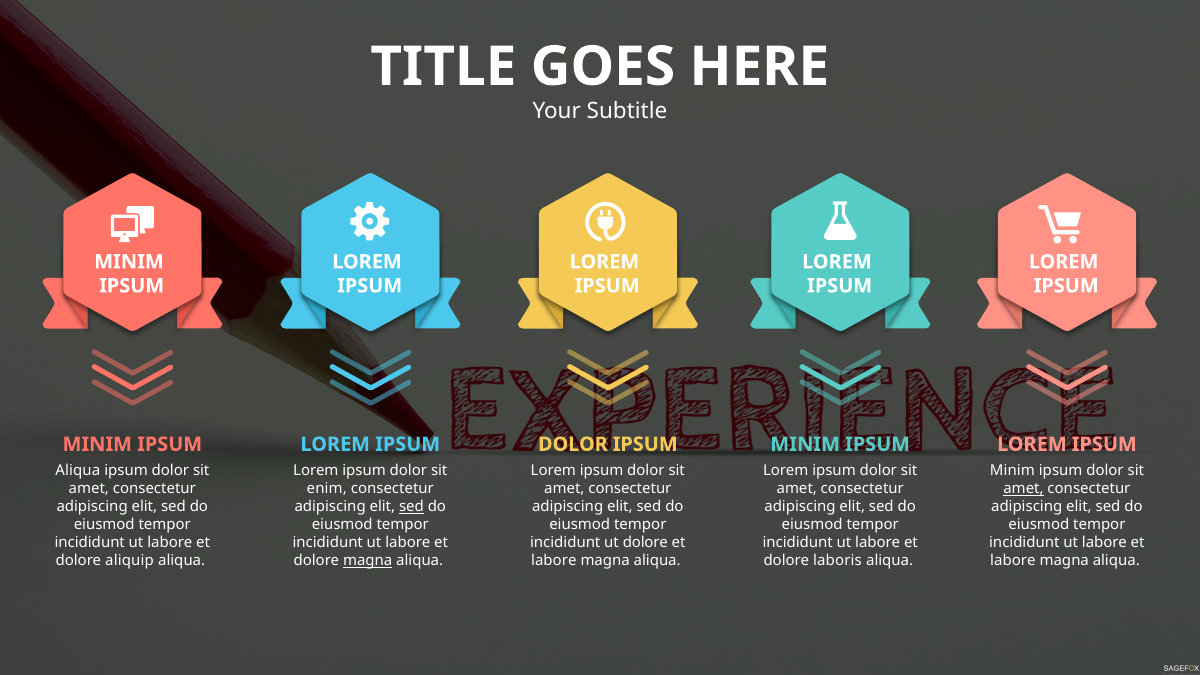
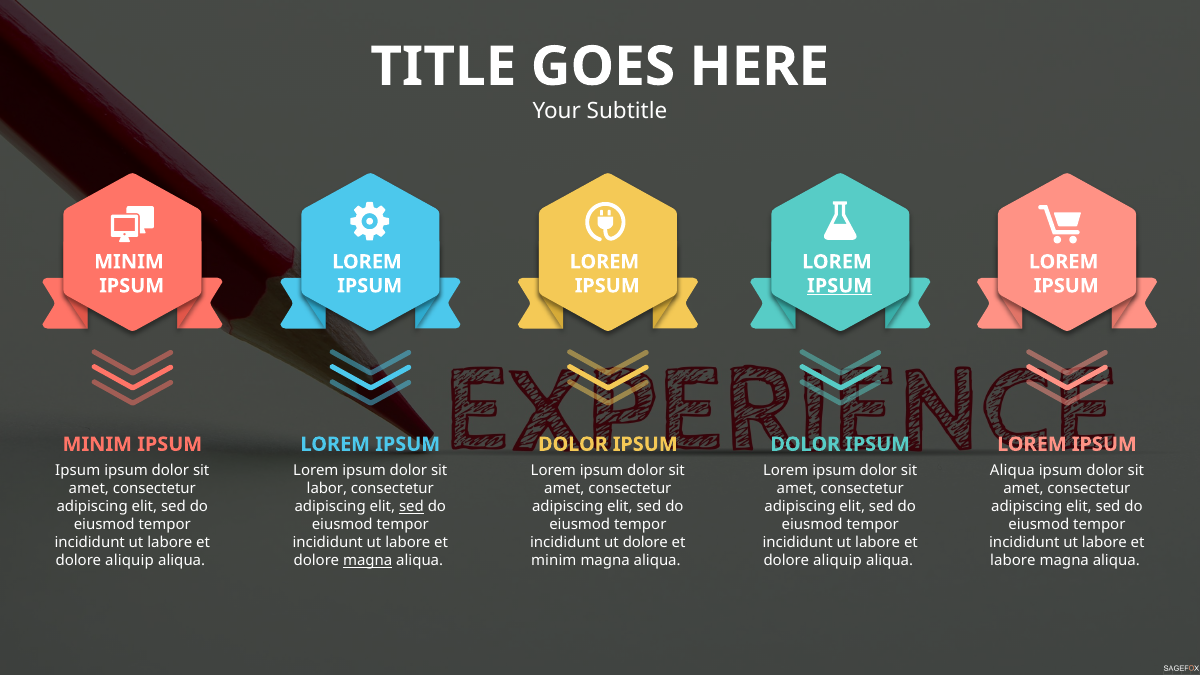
IPSUM at (840, 286) underline: none -> present
MINIM at (805, 444): MINIM -> DOLOR
Aliqua at (78, 471): Aliqua -> Ipsum
Minim at (1012, 471): Minim -> Aliqua
enim: enim -> labor
amet at (1023, 489) underline: present -> none
labore at (554, 561): labore -> minim
laboris at (837, 561): laboris -> aliquip
